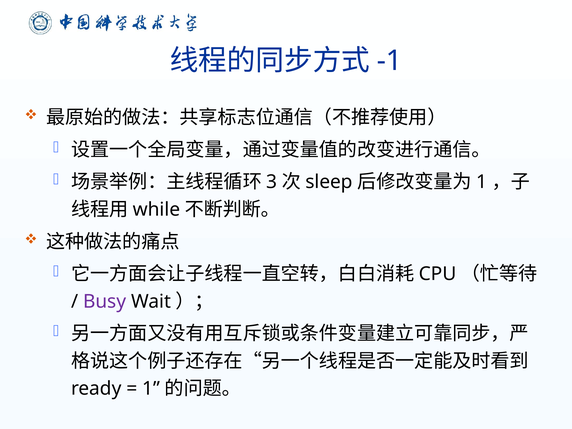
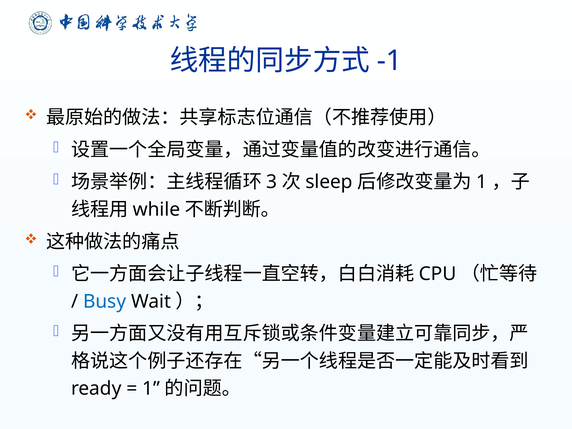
Busy colour: purple -> blue
